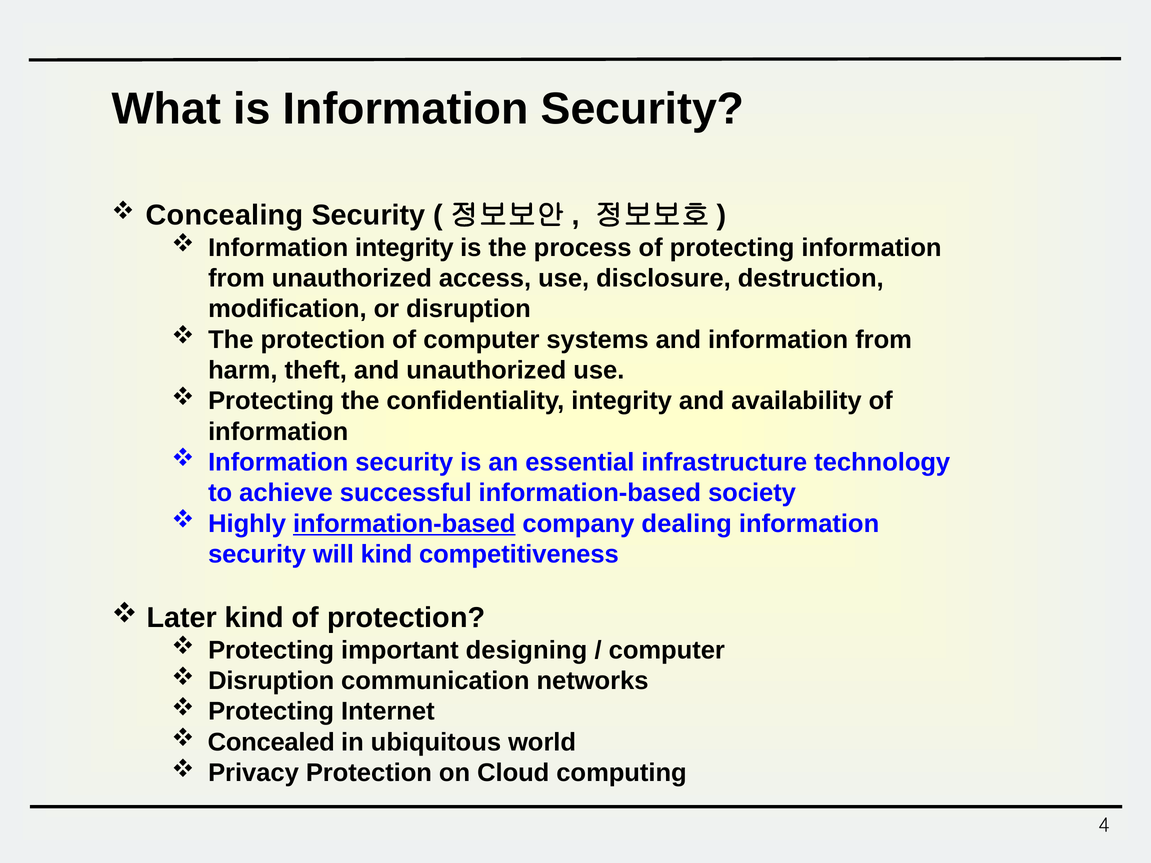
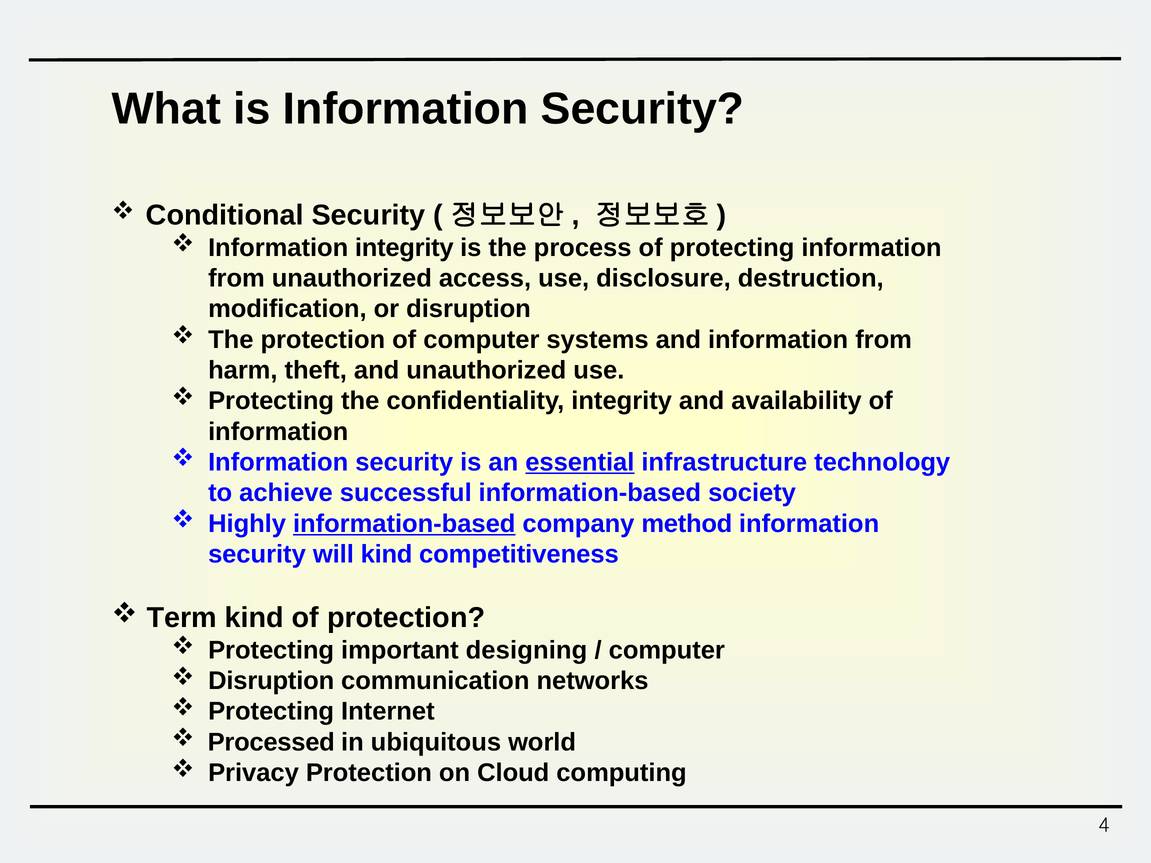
Concealing: Concealing -> Conditional
essential underline: none -> present
dealing: dealing -> method
Later: Later -> Term
Concealed: Concealed -> Processed
